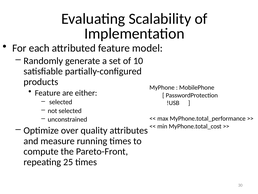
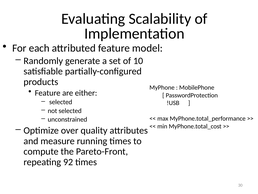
25: 25 -> 92
